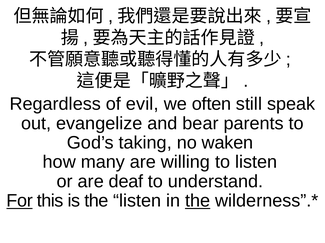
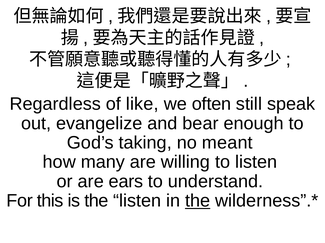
evil: evil -> like
parents: parents -> enough
waken: waken -> meant
deaf: deaf -> ears
For underline: present -> none
